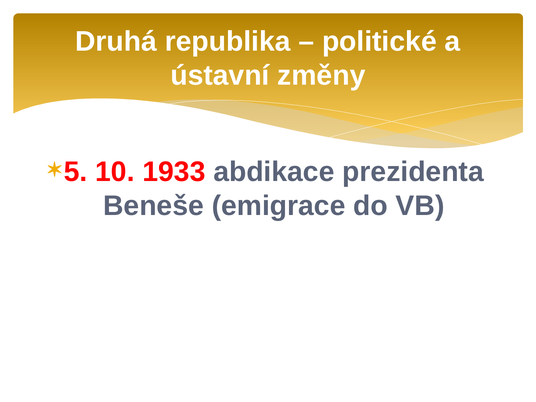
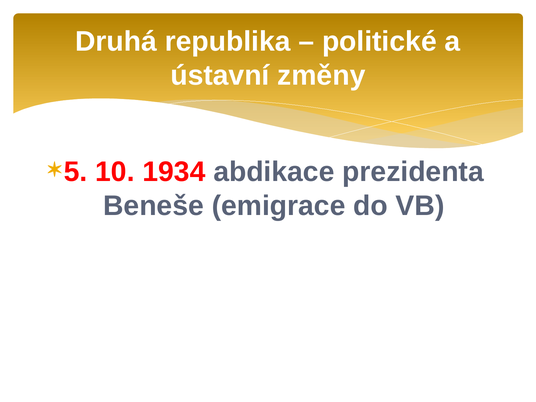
1933: 1933 -> 1934
